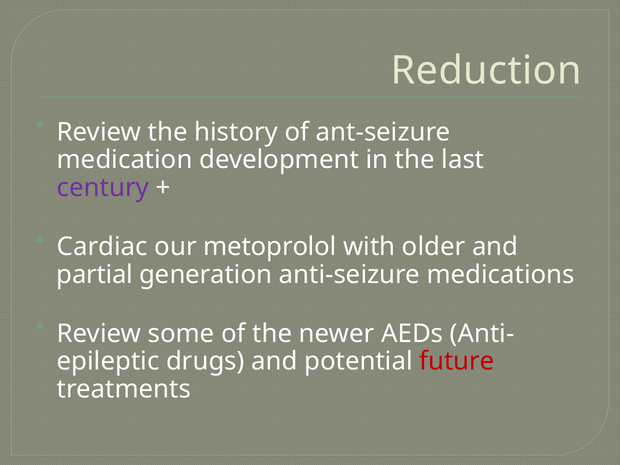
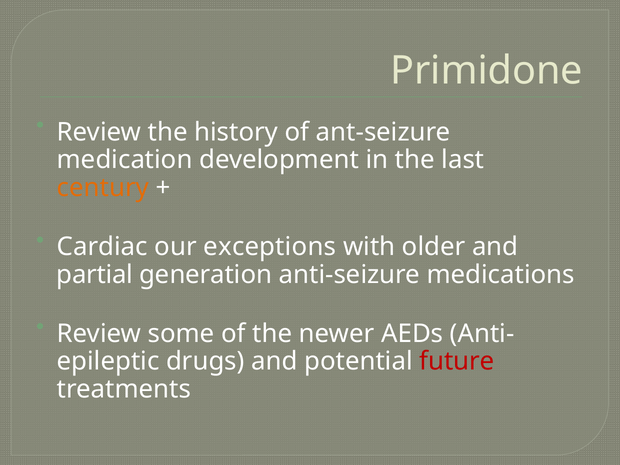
Reduction: Reduction -> Primidone
century colour: purple -> orange
metoprolol: metoprolol -> exceptions
